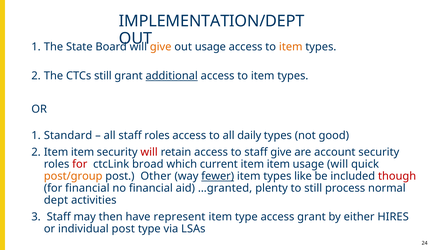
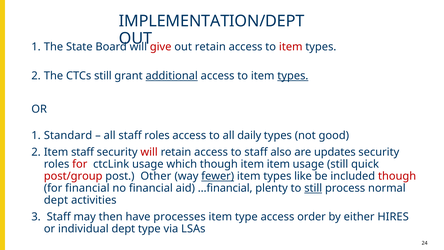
give at (161, 47) colour: orange -> red
out usage: usage -> retain
item at (291, 47) colour: orange -> red
types at (293, 76) underline: none -> present
item at (83, 152): item -> staff
staff give: give -> also
account: account -> updates
ctcLink broad: broad -> usage
which current: current -> though
usage will: will -> still
post/group colour: orange -> red
…granted: …granted -> …financial
still at (313, 188) underline: none -> present
represent: represent -> processes
access grant: grant -> order
individual post: post -> dept
